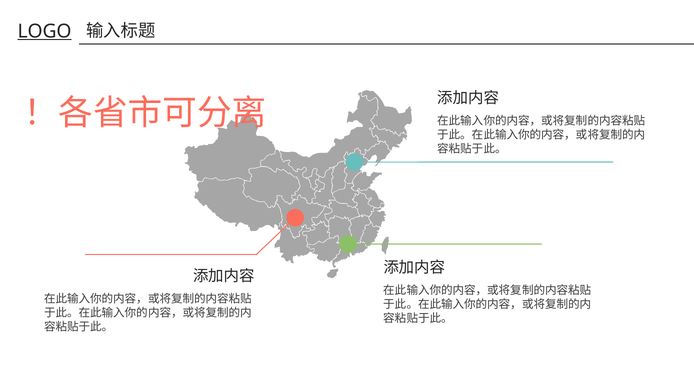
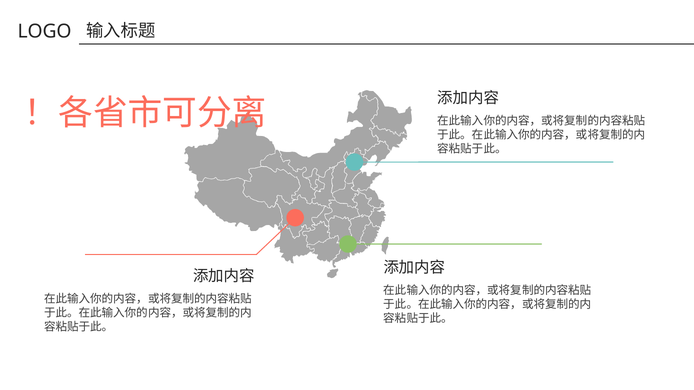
LOGO underline: present -> none
